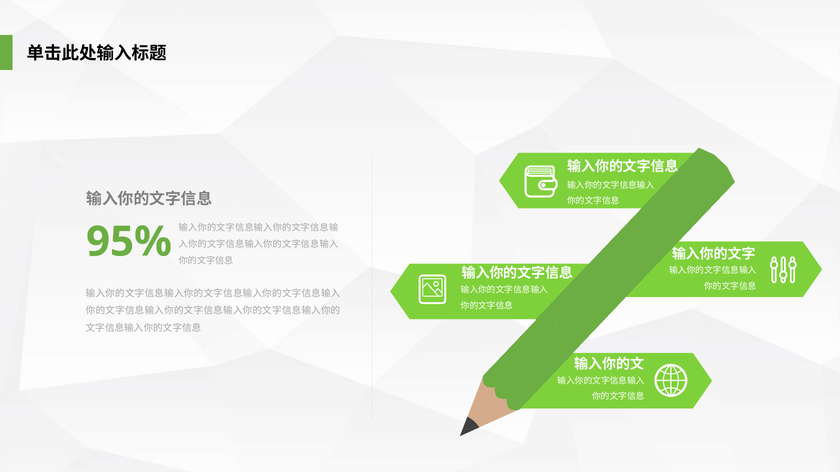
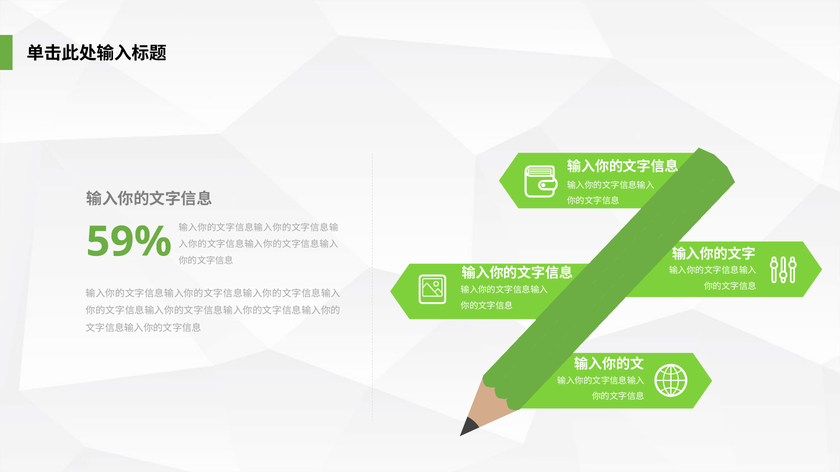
95%: 95% -> 59%
